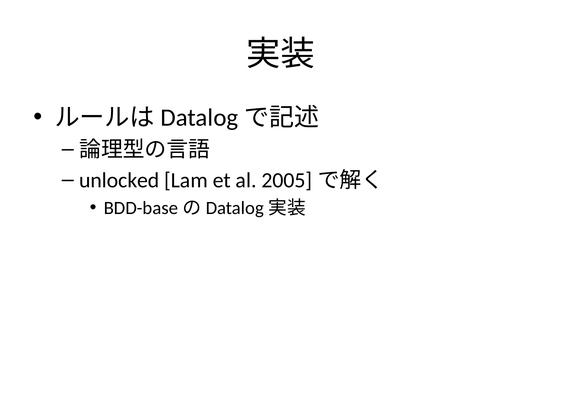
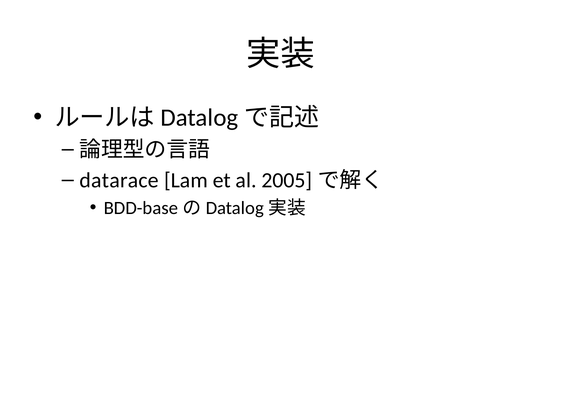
unlocked: unlocked -> datarace
